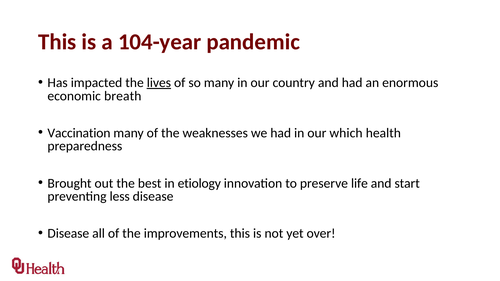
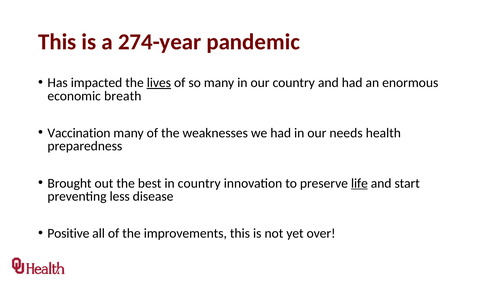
104-year: 104-year -> 274-year
which: which -> needs
in etiology: etiology -> country
life underline: none -> present
Disease at (68, 234): Disease -> Positive
